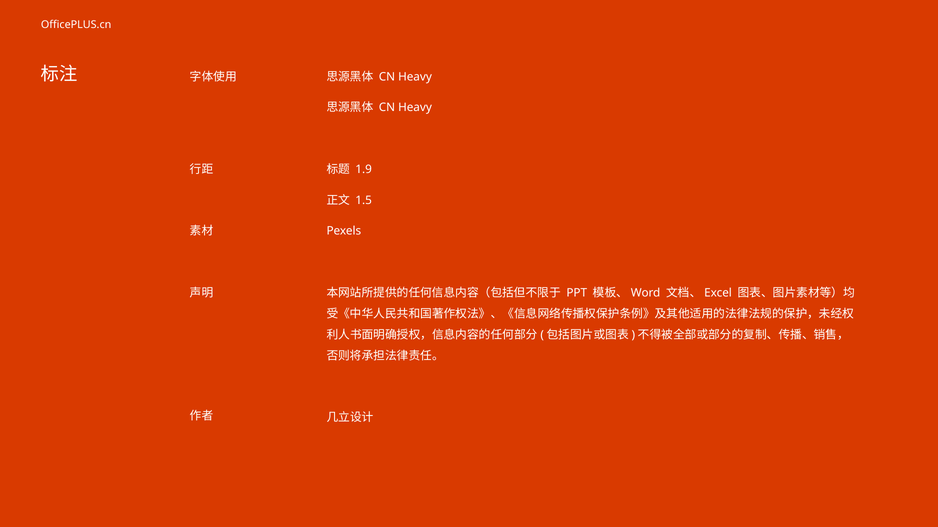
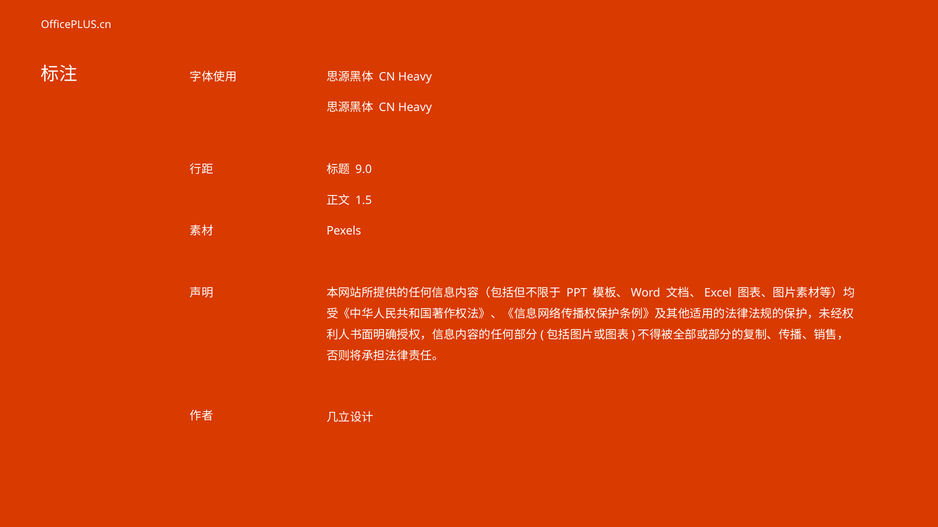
1.9: 1.9 -> 9.0
